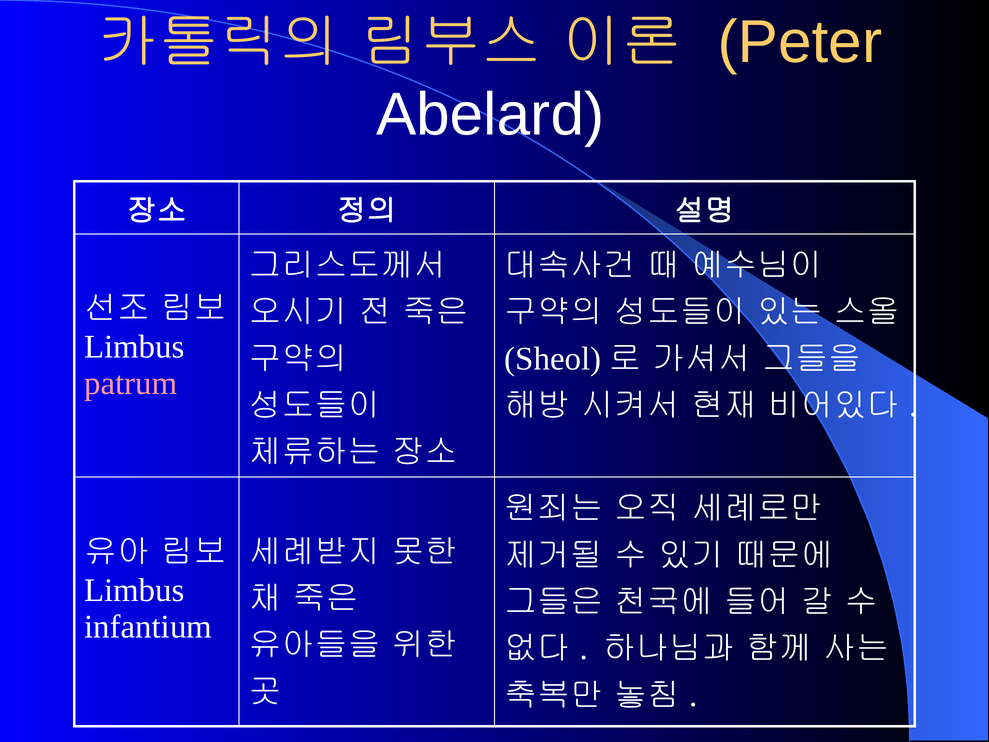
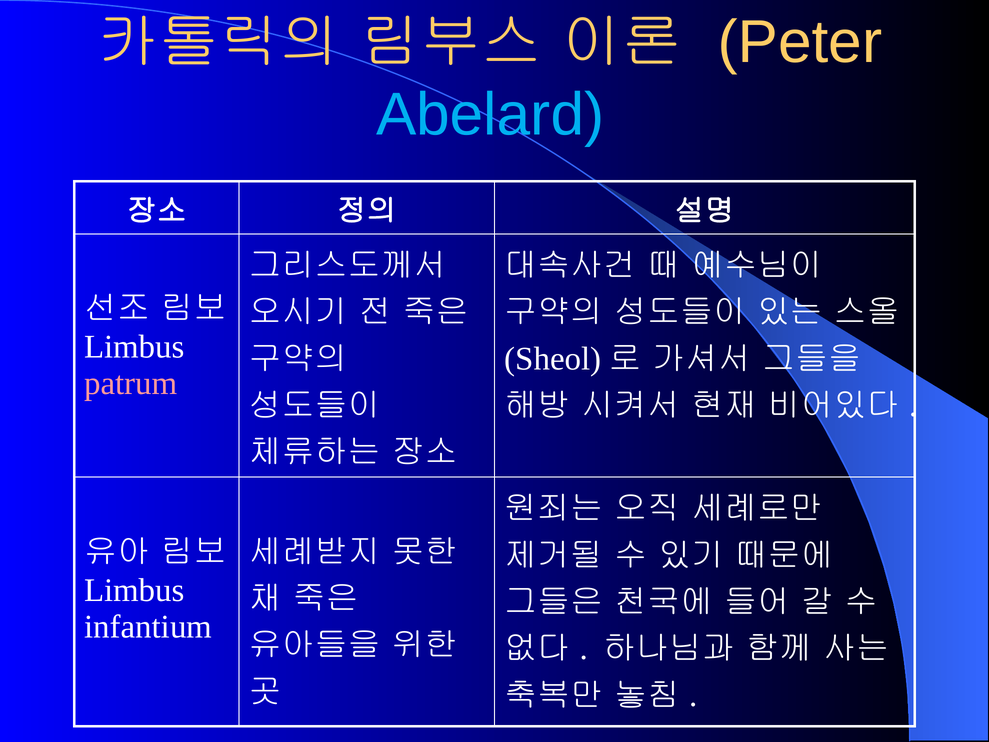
Abelard colour: white -> light blue
